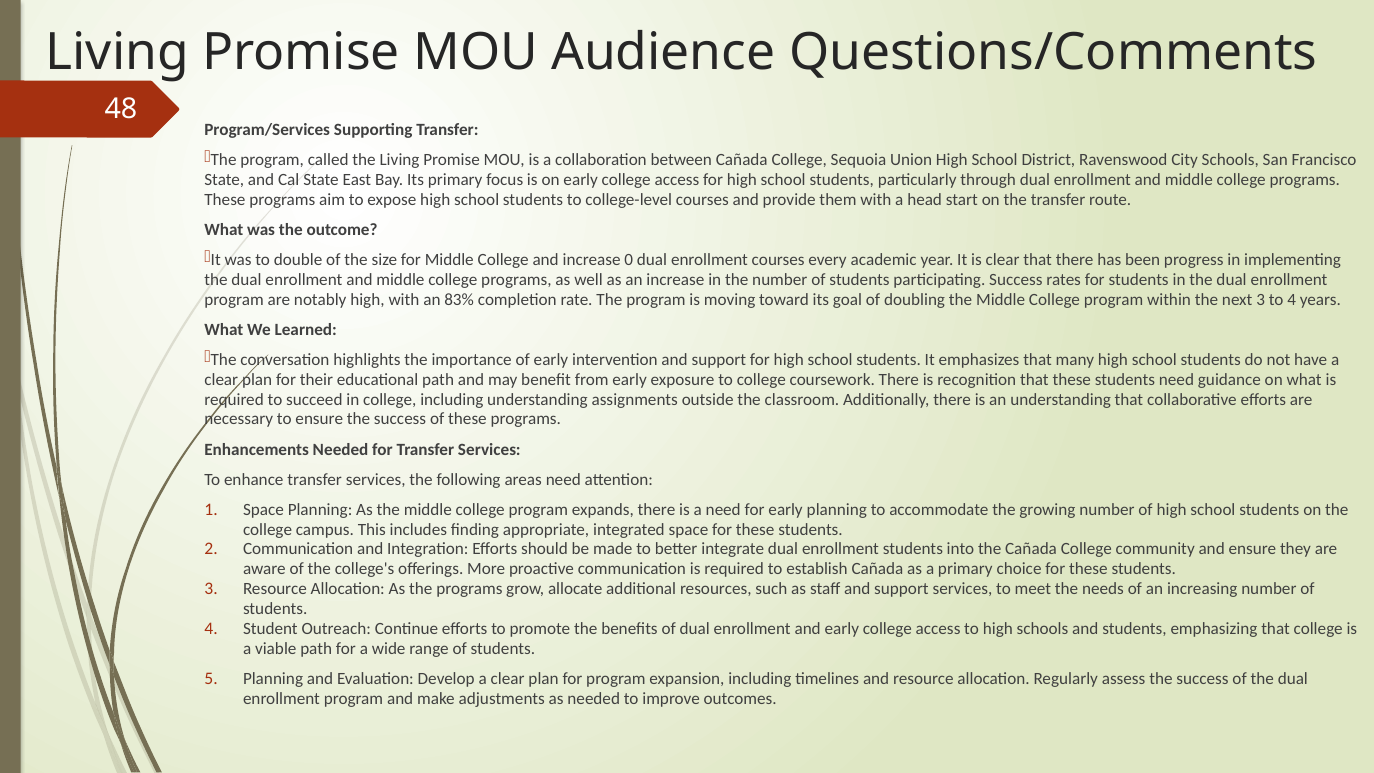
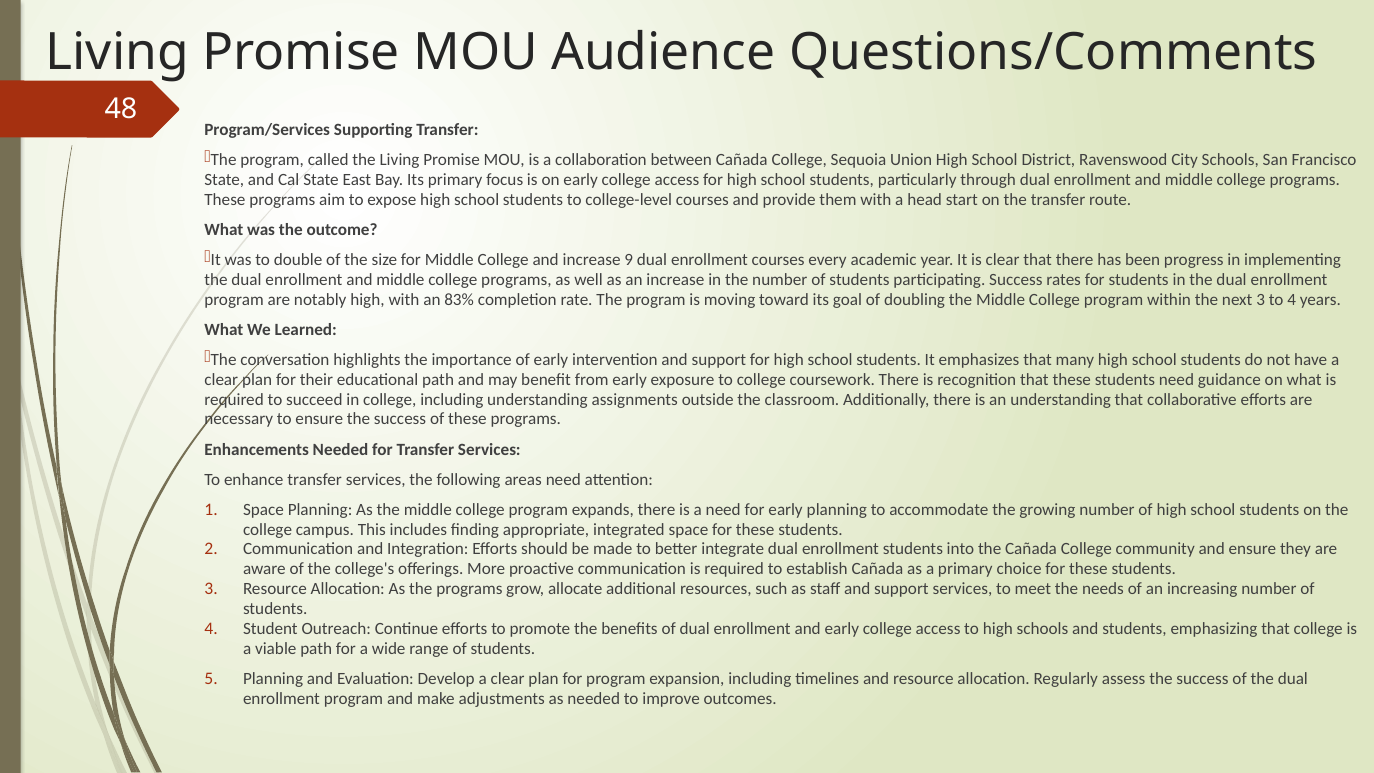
0: 0 -> 9
